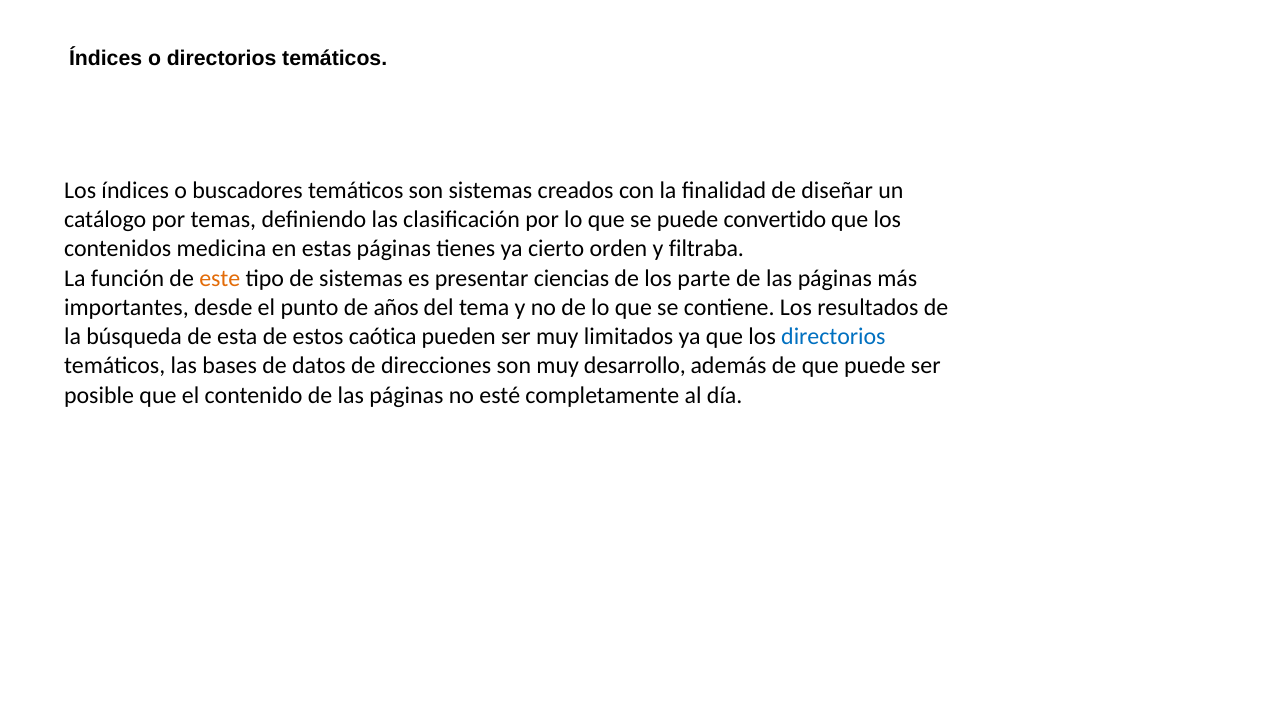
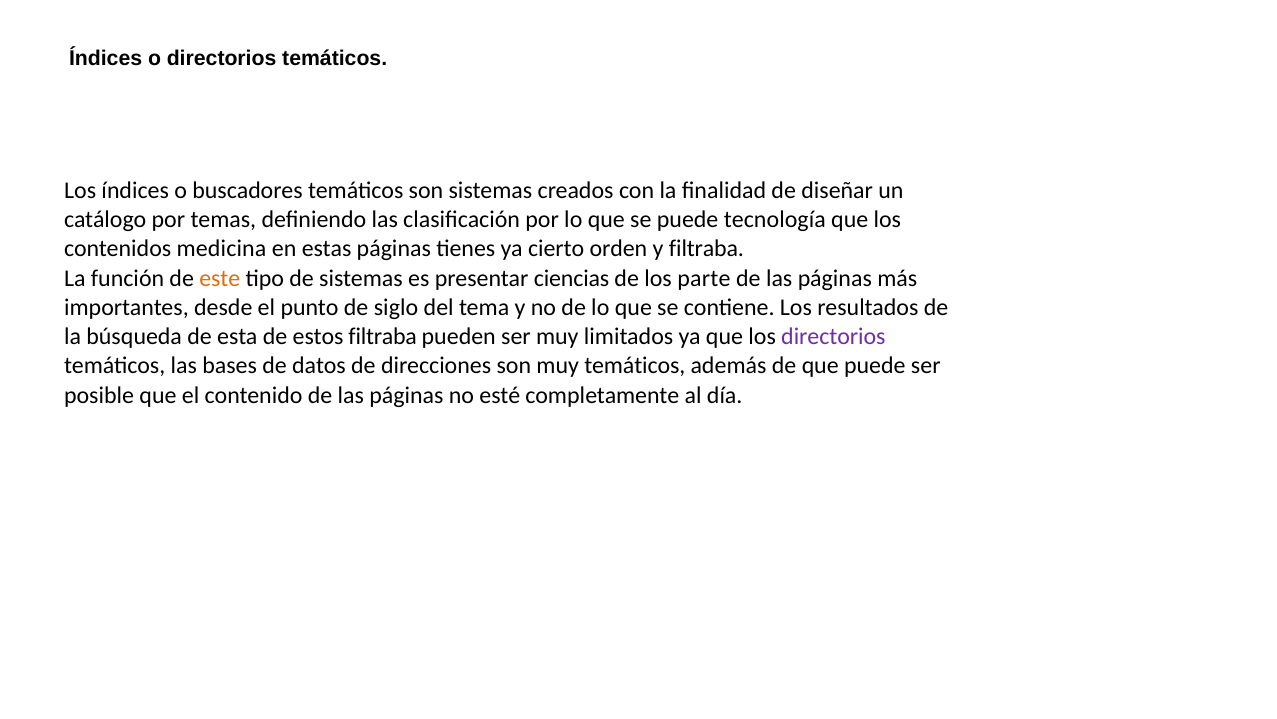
convertido: convertido -> tecnología
años: años -> siglo
estos caótica: caótica -> filtraba
directorios at (833, 336) colour: blue -> purple
muy desarrollo: desarrollo -> temáticos
